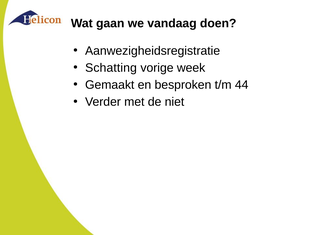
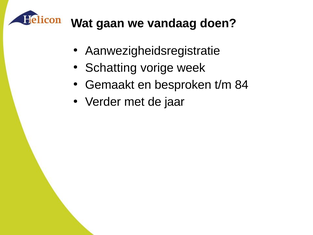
44: 44 -> 84
niet: niet -> jaar
